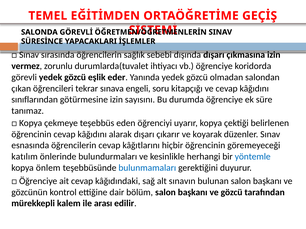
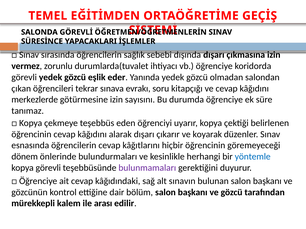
engeli: engeli -> evrakı
sınıflarından: sınıflarından -> merkezlerde
katılım: katılım -> dönem
kopya önlem: önlem -> görevli
bulunmamaları colour: blue -> purple
